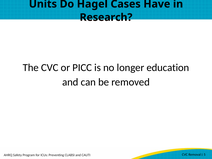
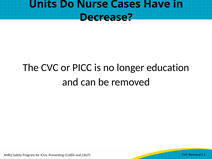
Hagel: Hagel -> Nurse
Research: Research -> Decrease
